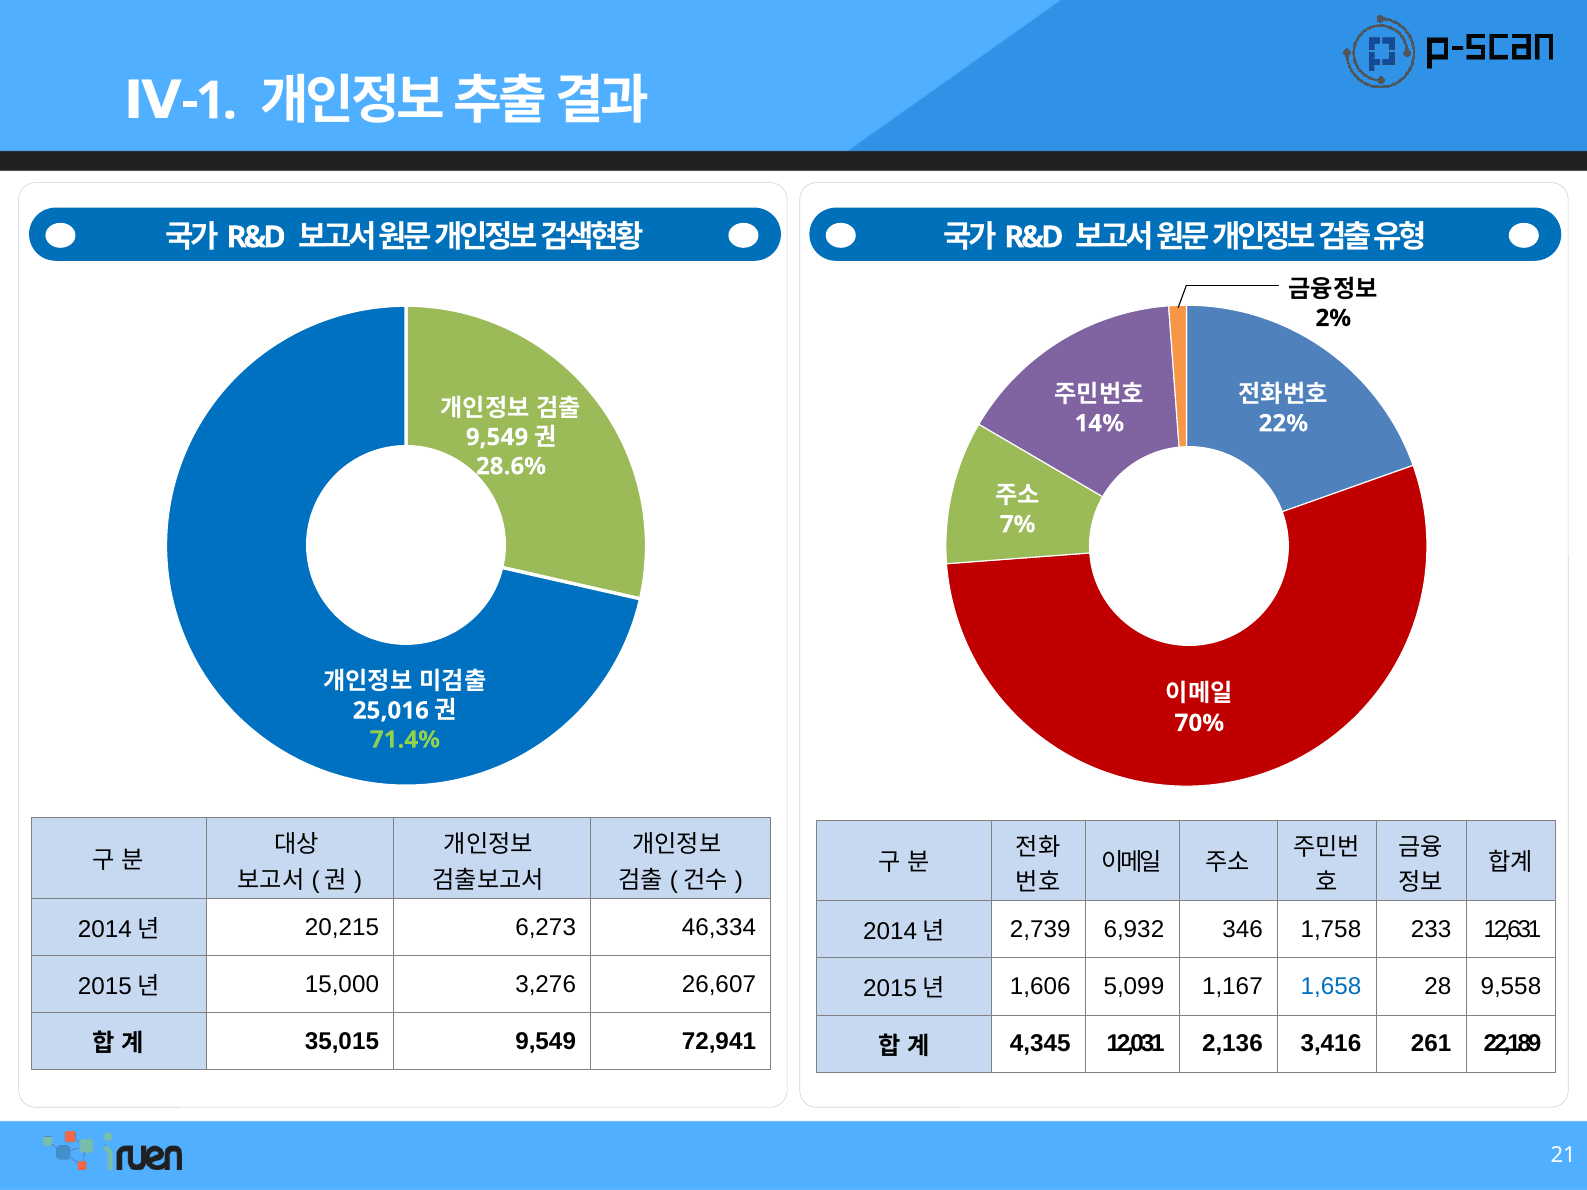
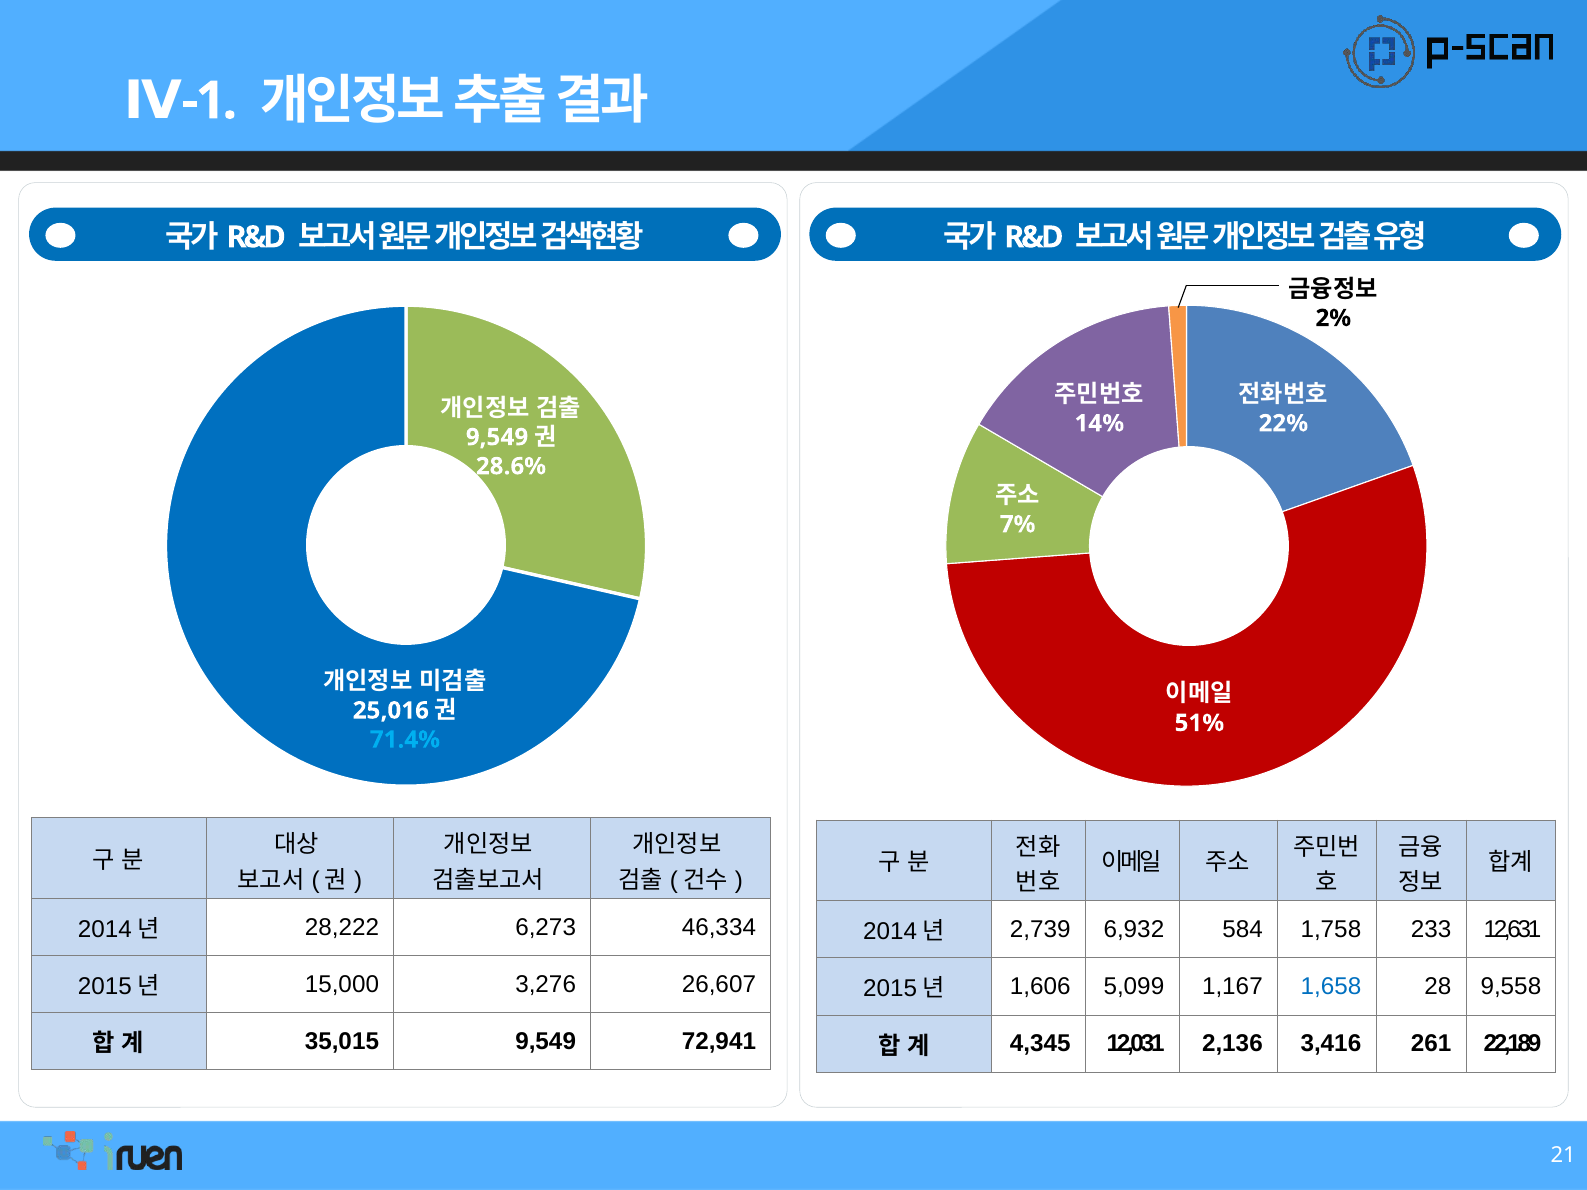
70%: 70% -> 51%
71.4% colour: light green -> light blue
20,215: 20,215 -> 28,222
346: 346 -> 584
